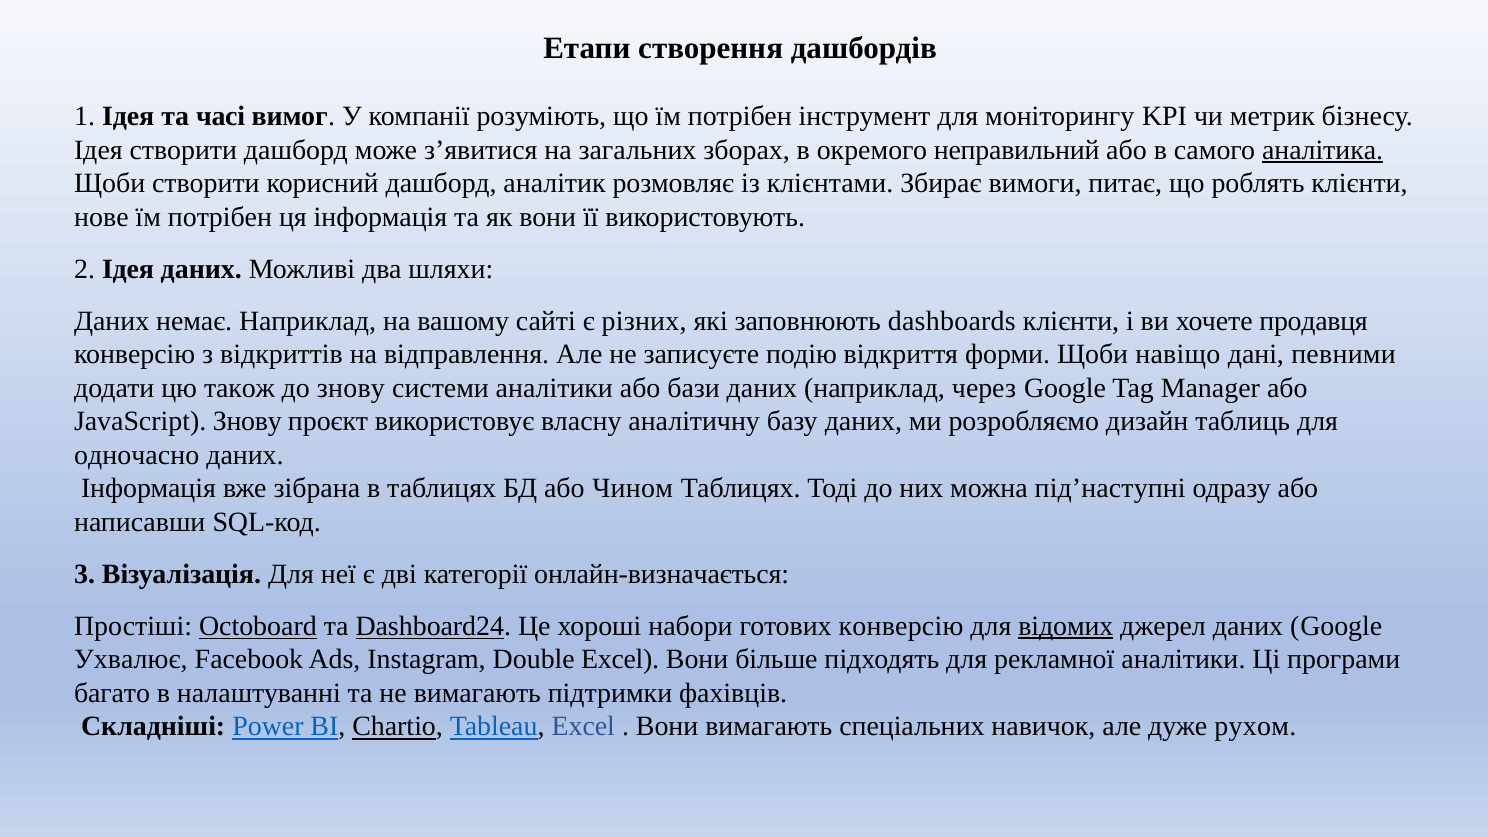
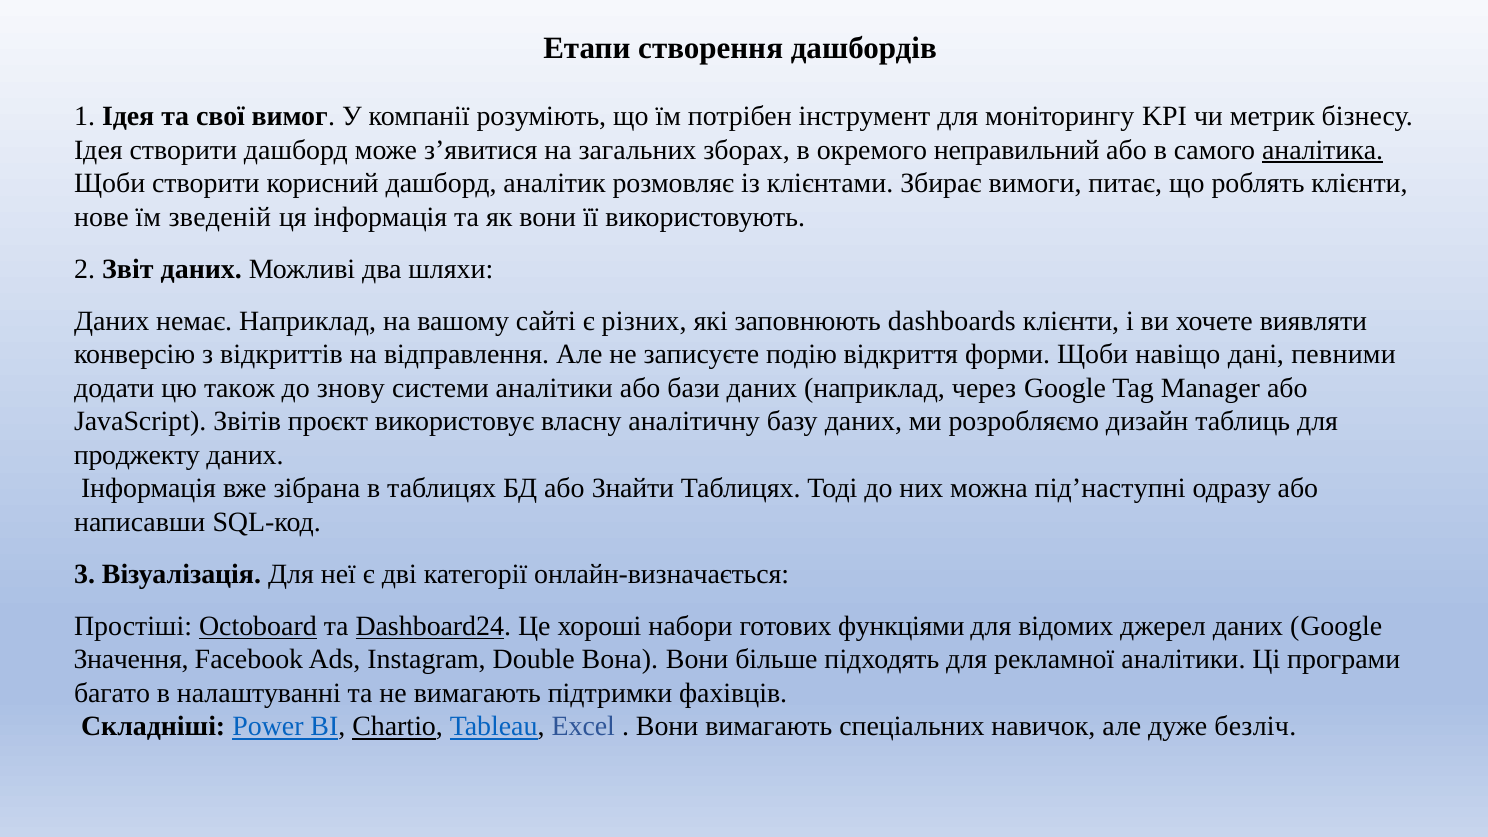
часі: часі -> свої
потрібен at (220, 217): потрібен -> зведеній
2 Ідея: Ідея -> Звіт
продавця: продавця -> виявляти
JavaScript Знову: Знову -> Звітів
одночасно: одночасно -> проджекту
Чином: Чином -> Знайти
готових конверсію: конверсію -> функціями
відомих underline: present -> none
Ухвалює: Ухвалює -> Значення
Double Excel: Excel -> Вона
рухом: рухом -> безліч
